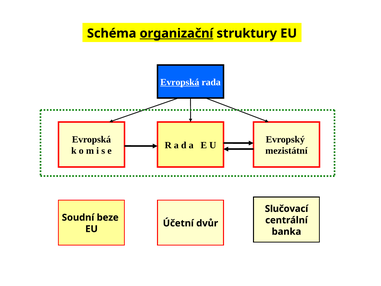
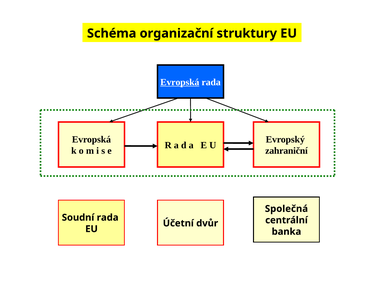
organizační underline: present -> none
mezistátní: mezistátní -> zahraniční
Slučovací: Slučovací -> Společná
Soudní beze: beze -> rada
